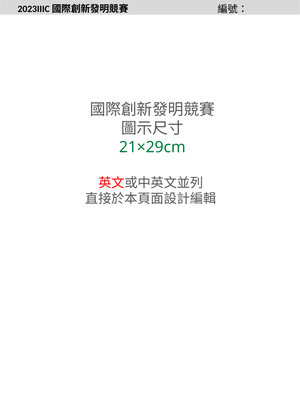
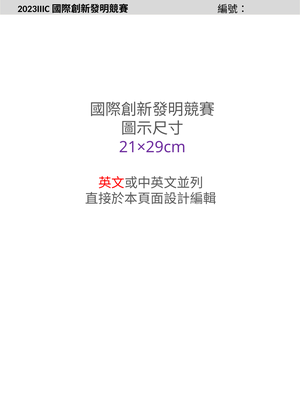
21×29cm colour: green -> purple
